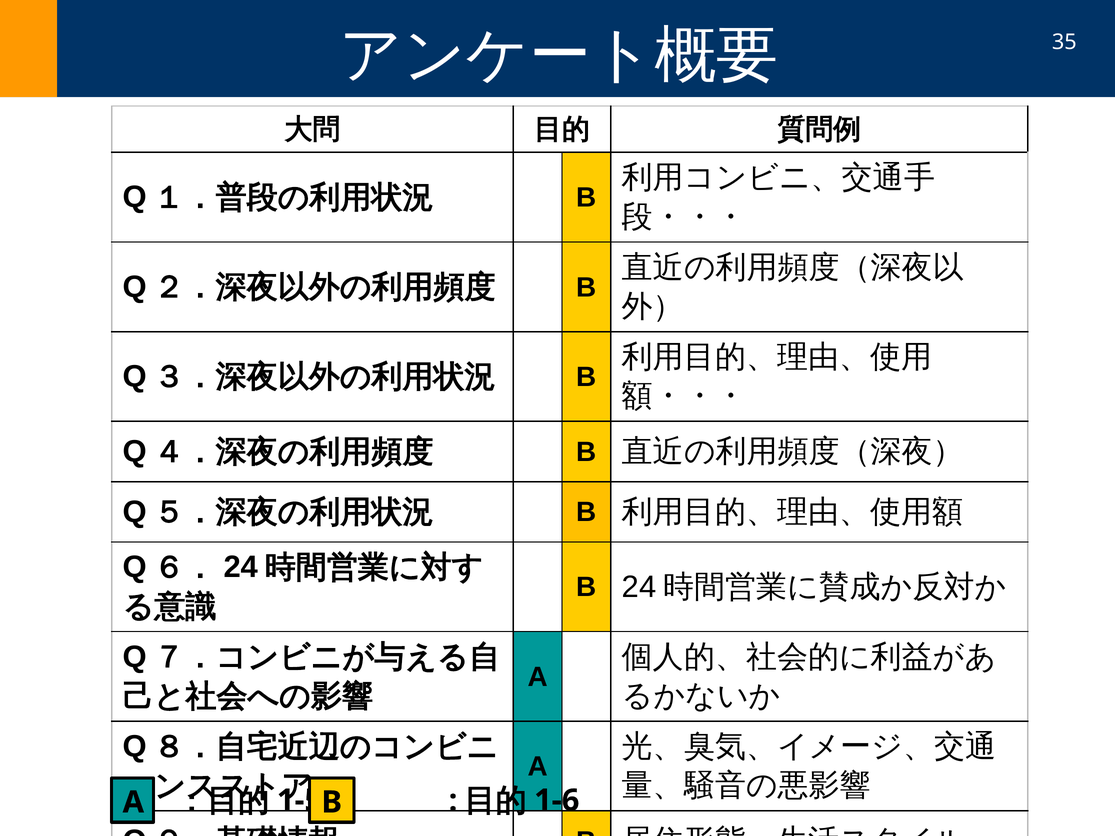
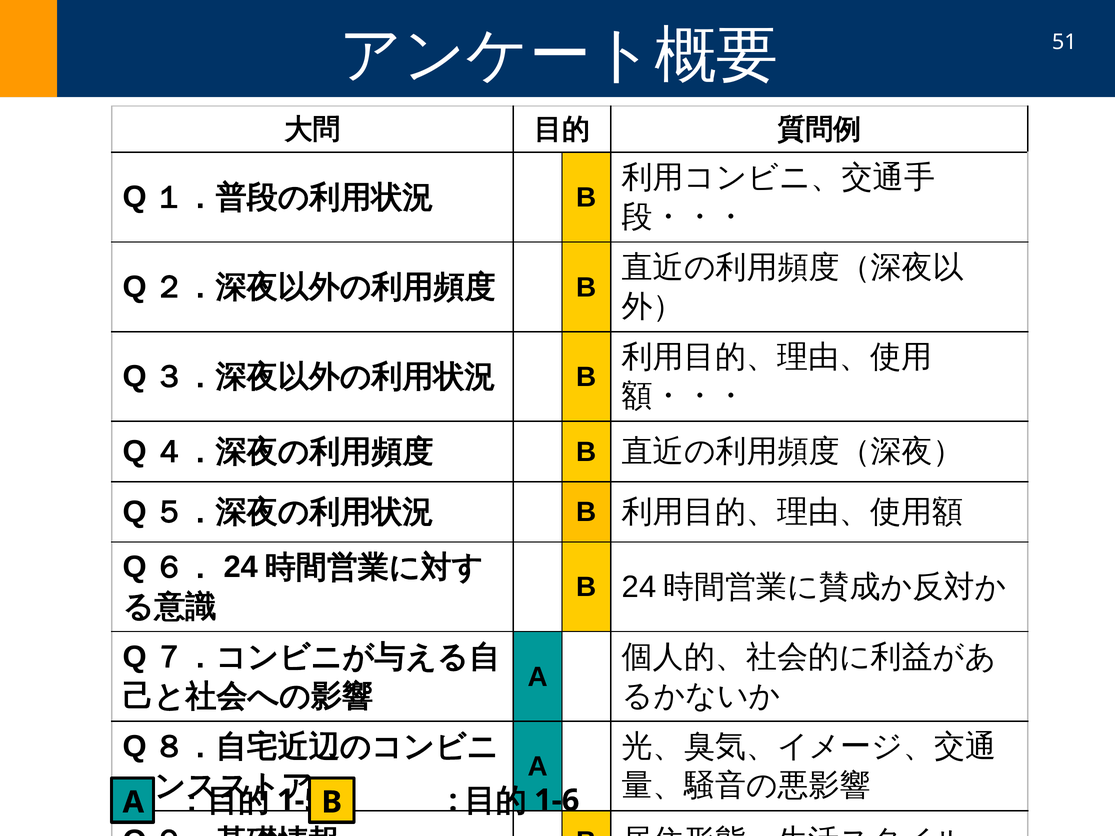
35: 35 -> 51
